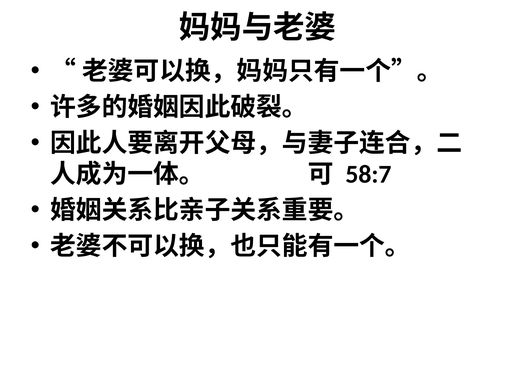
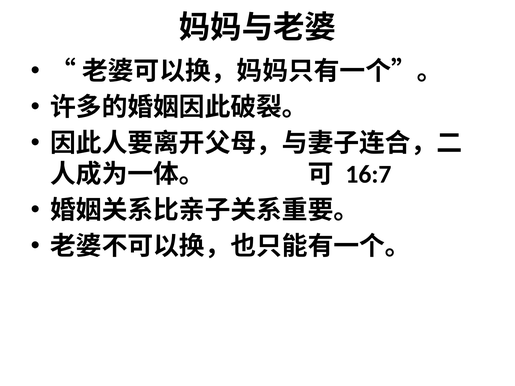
58:7: 58:7 -> 16:7
